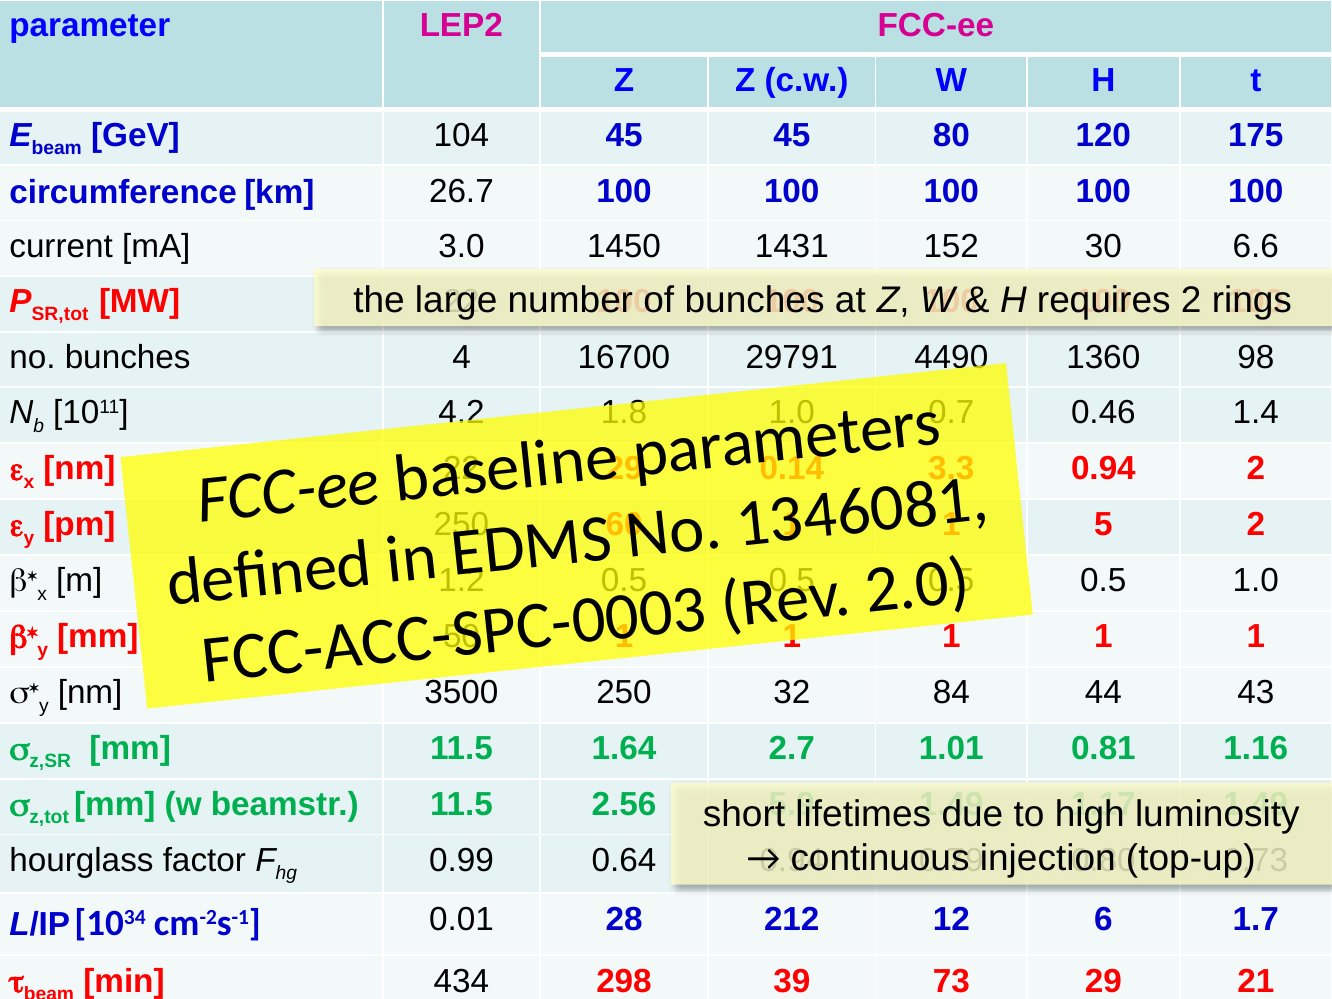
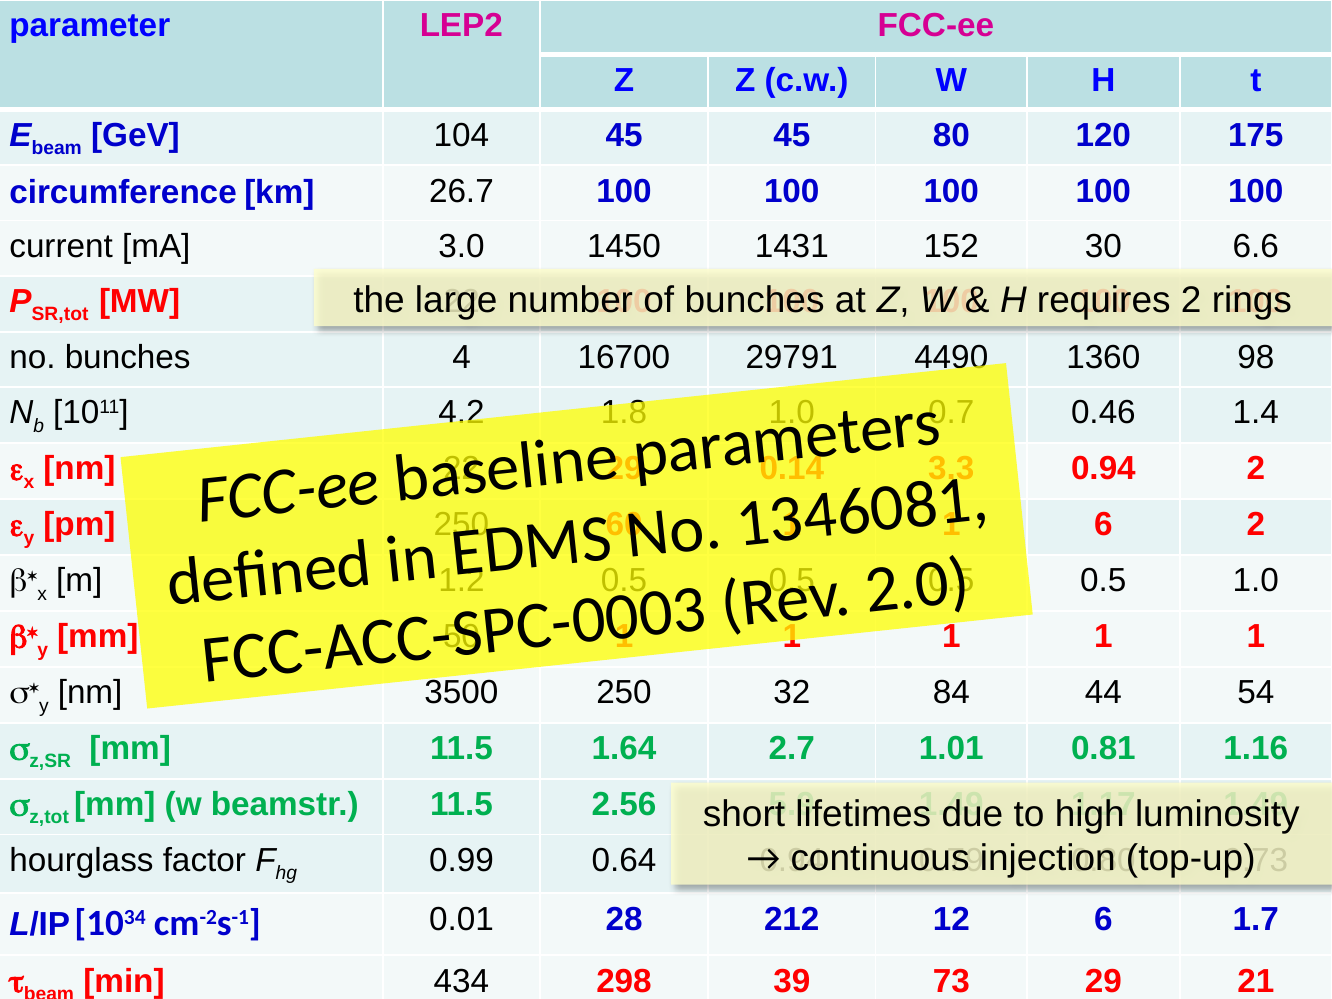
5 at (1103, 525): 5 -> 6
43: 43 -> 54
